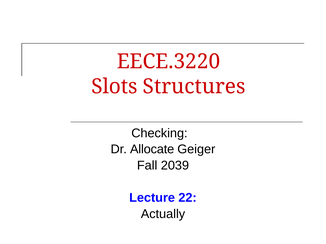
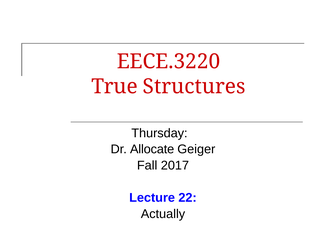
Slots: Slots -> True
Checking: Checking -> Thursday
2039: 2039 -> 2017
